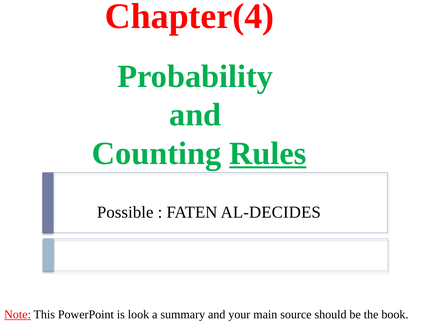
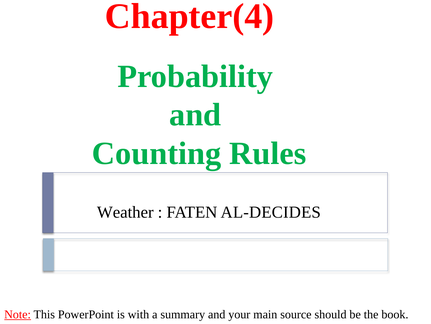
Rules underline: present -> none
Possible: Possible -> Weather
look: look -> with
